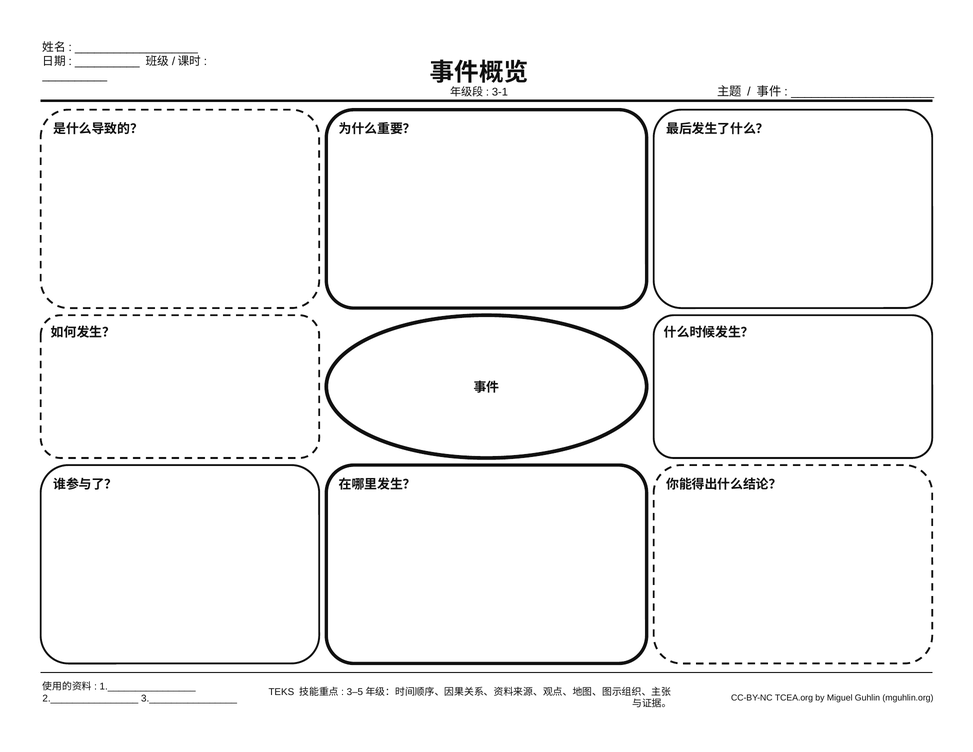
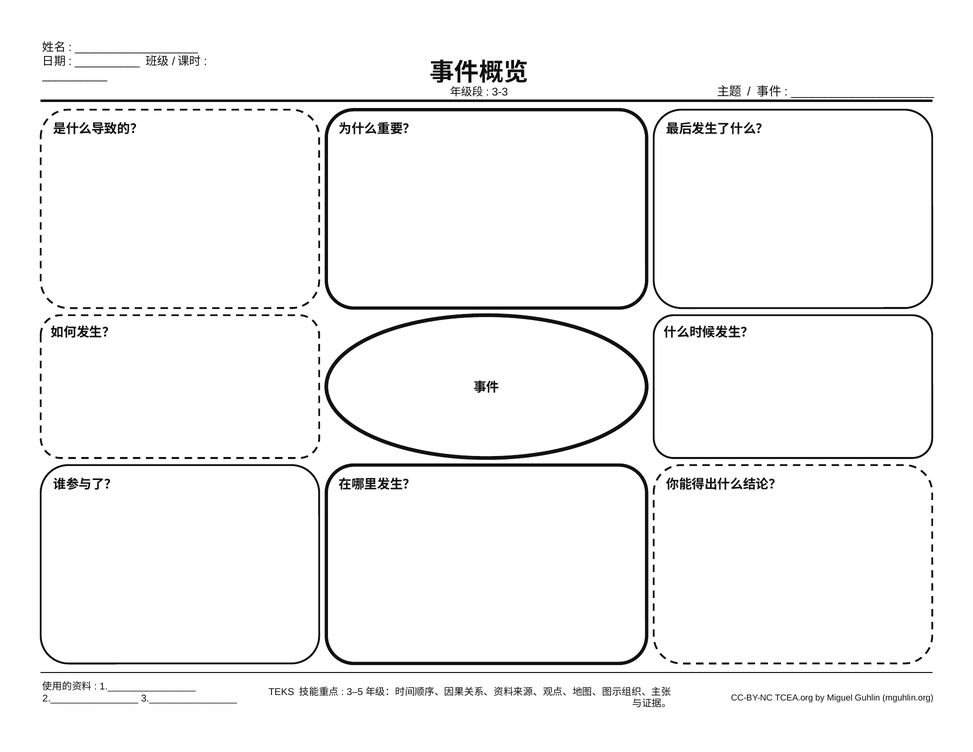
3-1: 3-1 -> 3-3
